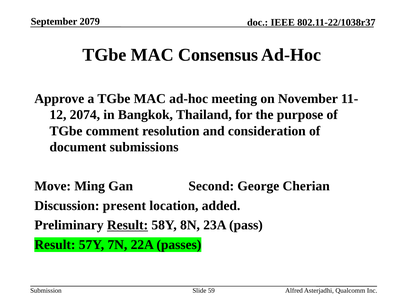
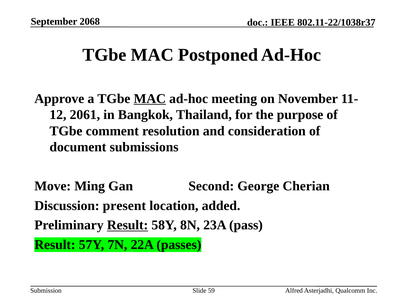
2079: 2079 -> 2068
Consensus: Consensus -> Postponed
MAC at (150, 99) underline: none -> present
2074: 2074 -> 2061
